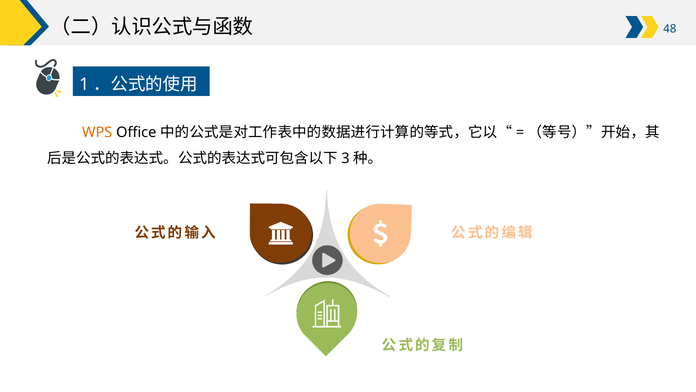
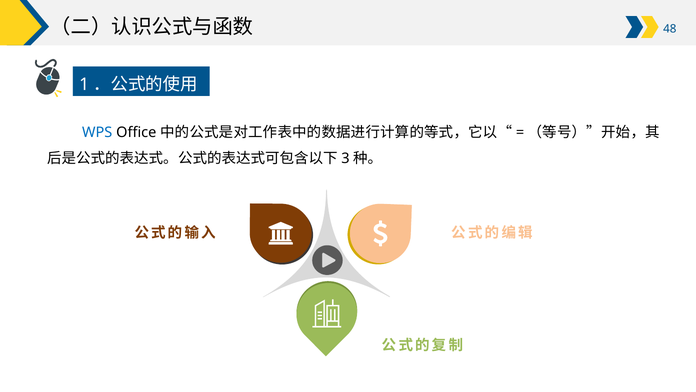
WPS colour: orange -> blue
